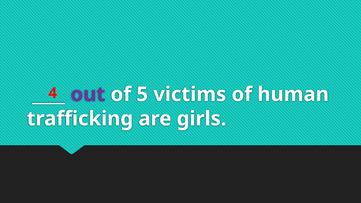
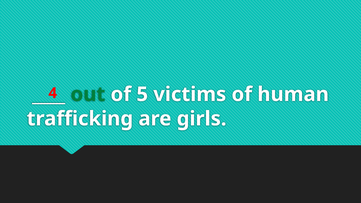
out colour: purple -> green
